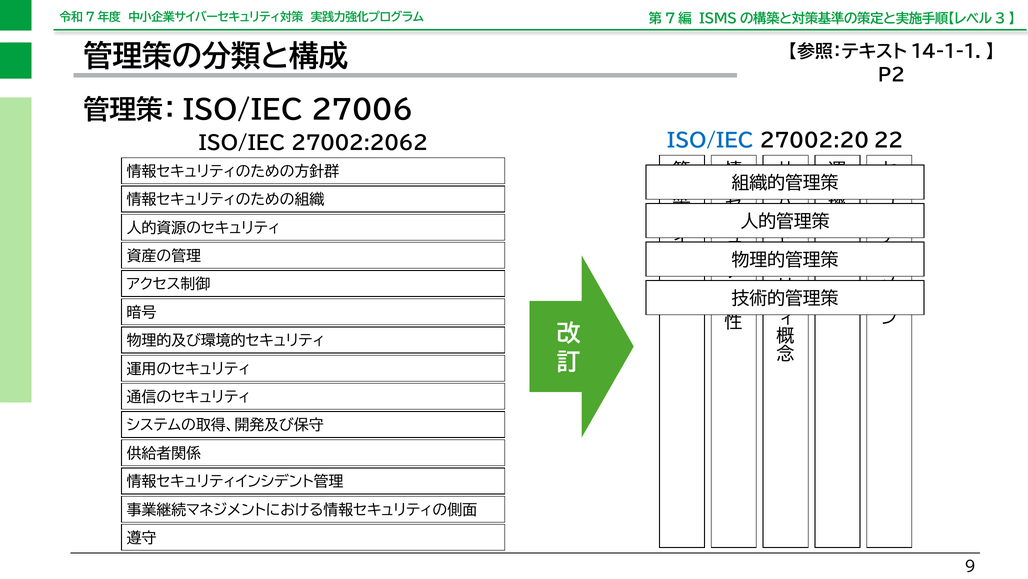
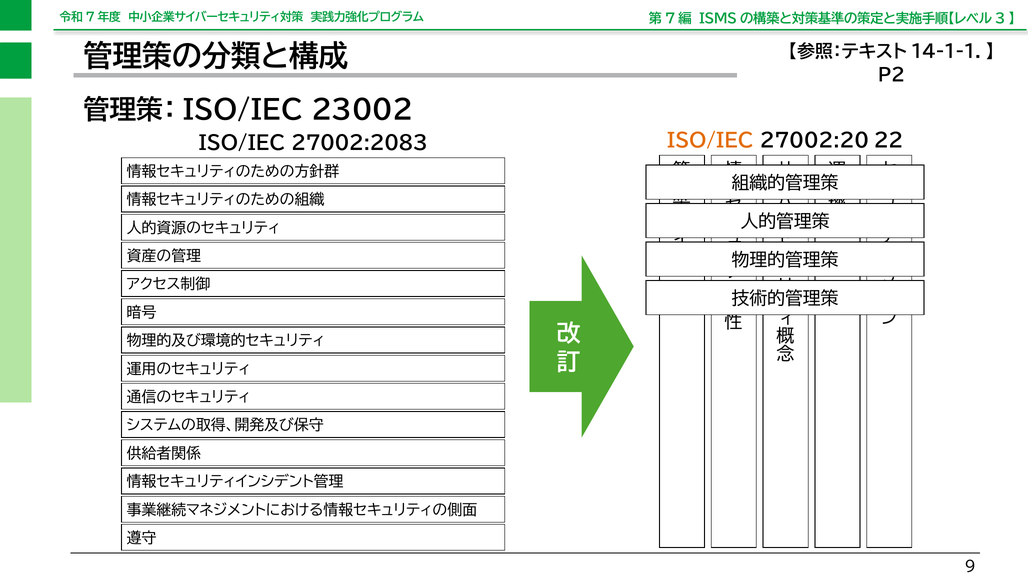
27006: 27006 -> 23002
ISO/IEC at (710, 141) colour: blue -> orange
27002:2062: 27002:2062 -> 27002:2083
